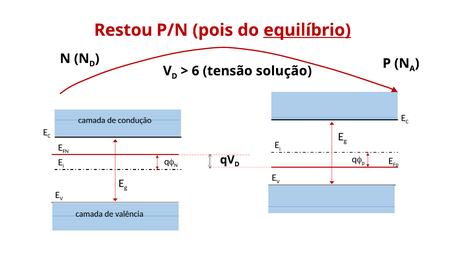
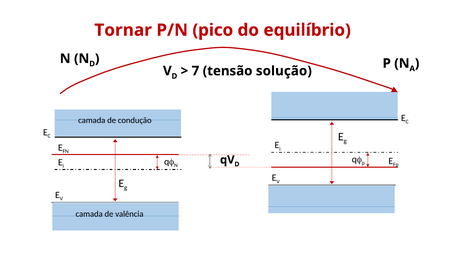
Restou: Restou -> Tornar
pois: pois -> pico
equilíbrio underline: present -> none
6: 6 -> 7
